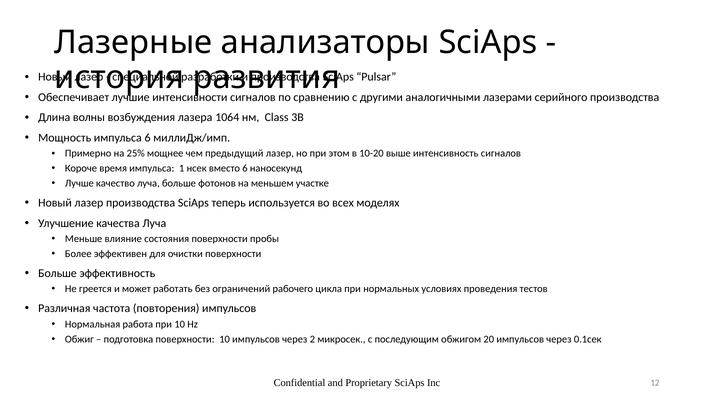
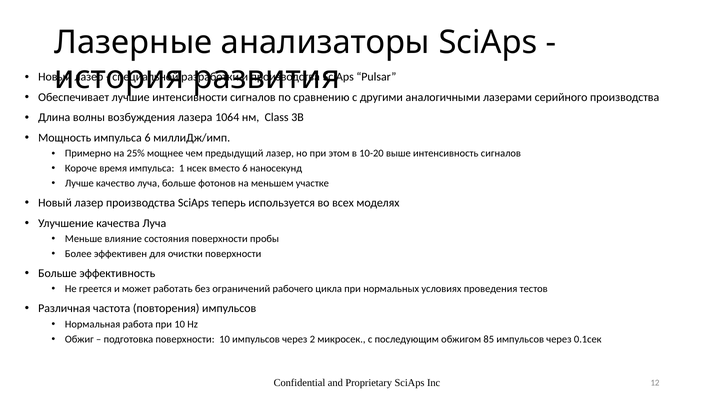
20: 20 -> 85
